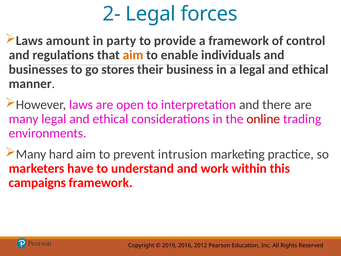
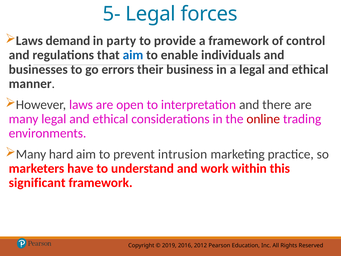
2-: 2- -> 5-
amount: amount -> demand
aim at (133, 55) colour: orange -> blue
stores: stores -> errors
campaigns: campaigns -> significant
